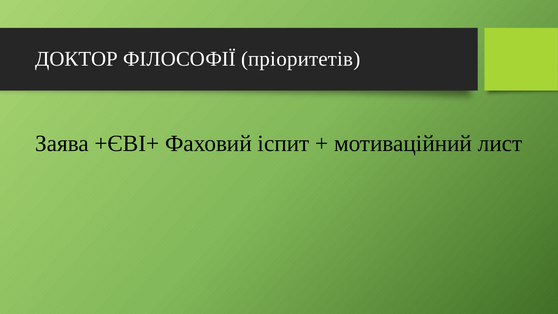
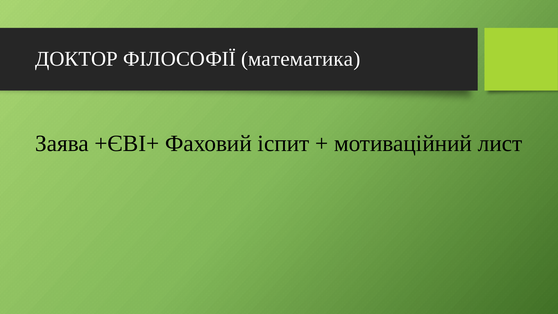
пріоритетів: пріоритетів -> математика
